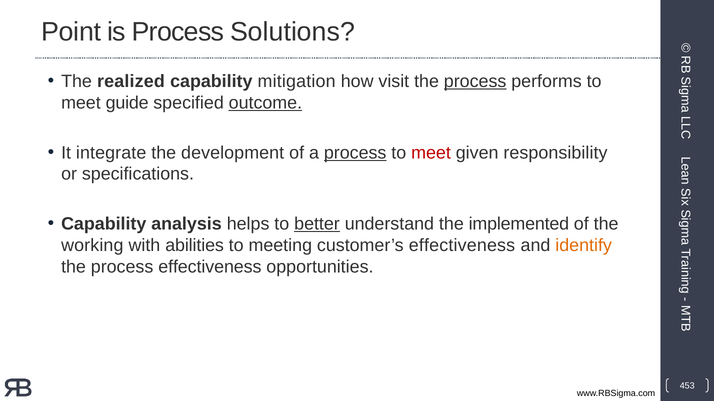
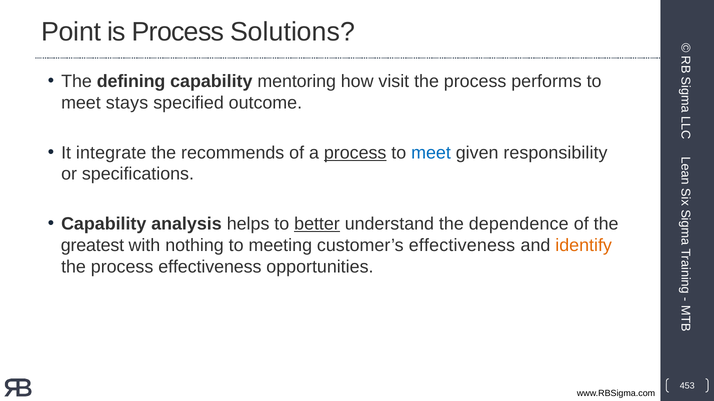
realized: realized -> defining
mitigation: mitigation -> mentoring
process at (475, 82) underline: present -> none
guide: guide -> stays
outcome underline: present -> none
development: development -> recommends
meet at (431, 153) colour: red -> blue
implemented: implemented -> dependence
working: working -> greatest
abilities: abilities -> nothing
